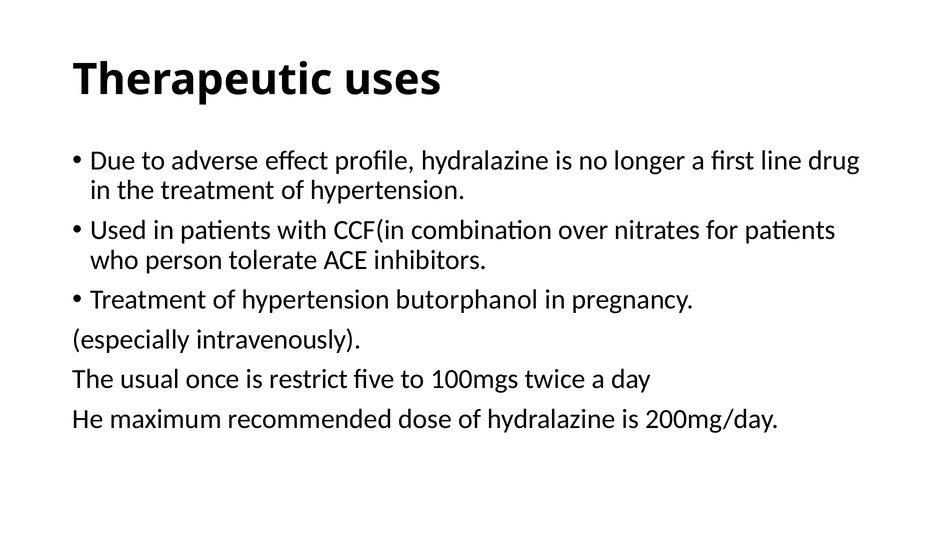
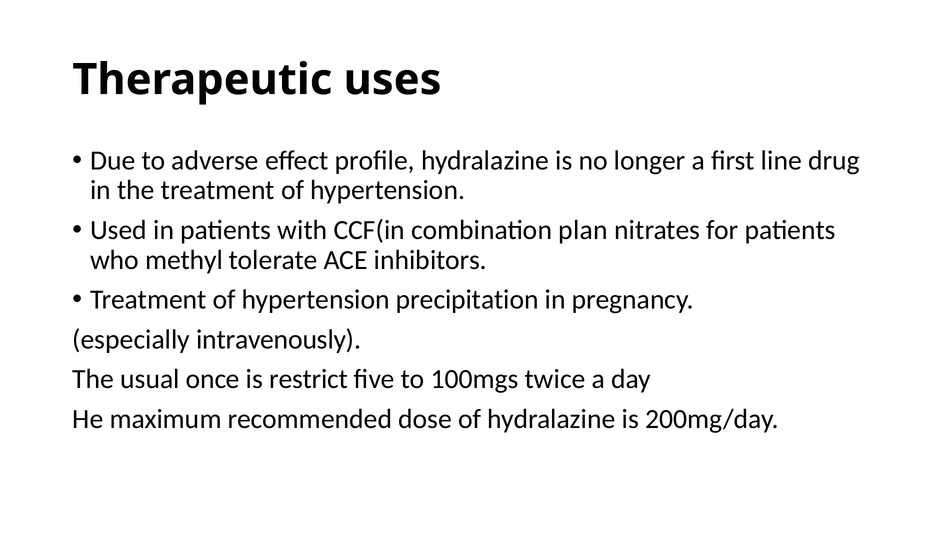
over: over -> plan
person: person -> methyl
butorphanol: butorphanol -> precipitation
